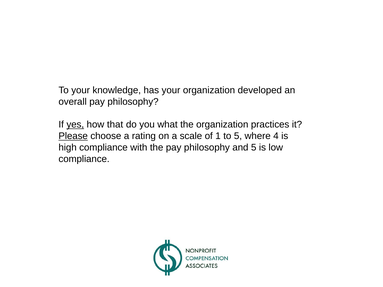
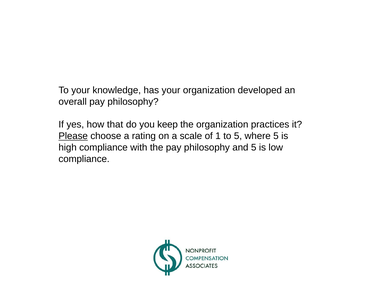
yes underline: present -> none
what: what -> keep
where 4: 4 -> 5
